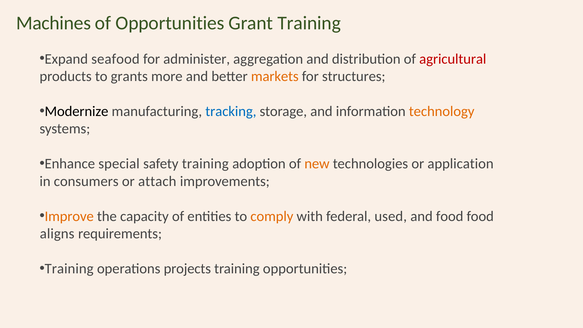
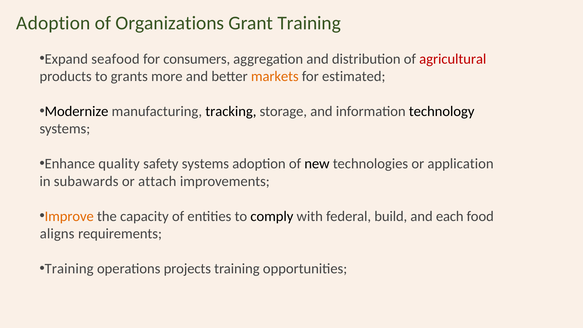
Machines at (54, 23): Machines -> Adoption
of Opportunities: Opportunities -> Organizations
administer: administer -> consumers
structures: structures -> estimated
tracking colour: blue -> black
technology colour: orange -> black
special: special -> quality
safety training: training -> systems
new colour: orange -> black
consumers: consumers -> subawards
comply colour: orange -> black
used: used -> build
and food: food -> each
